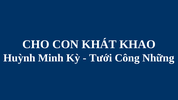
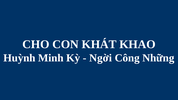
Tưới: Tưới -> Ngời
